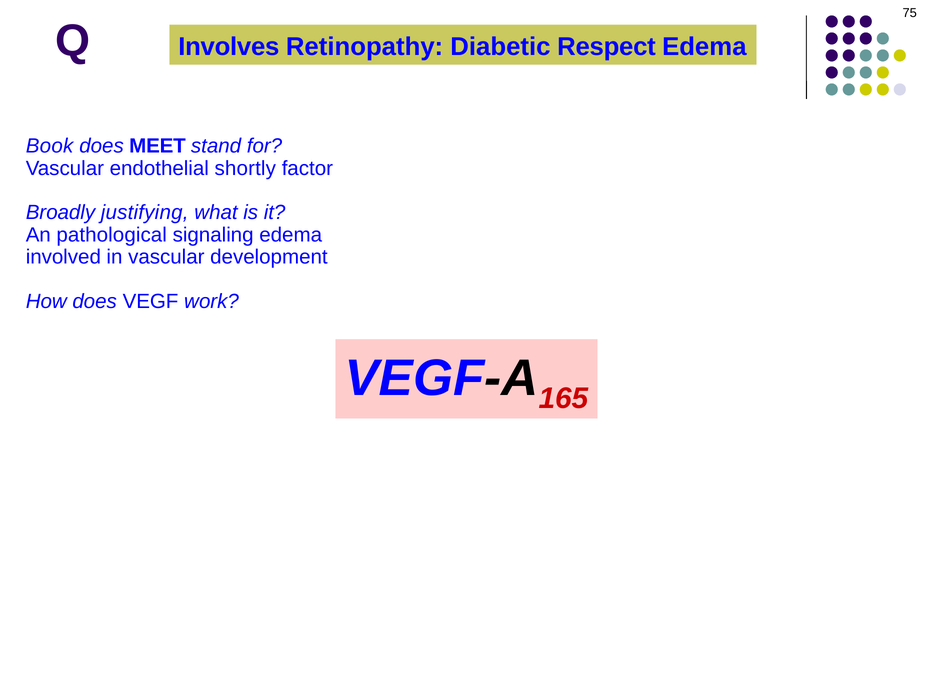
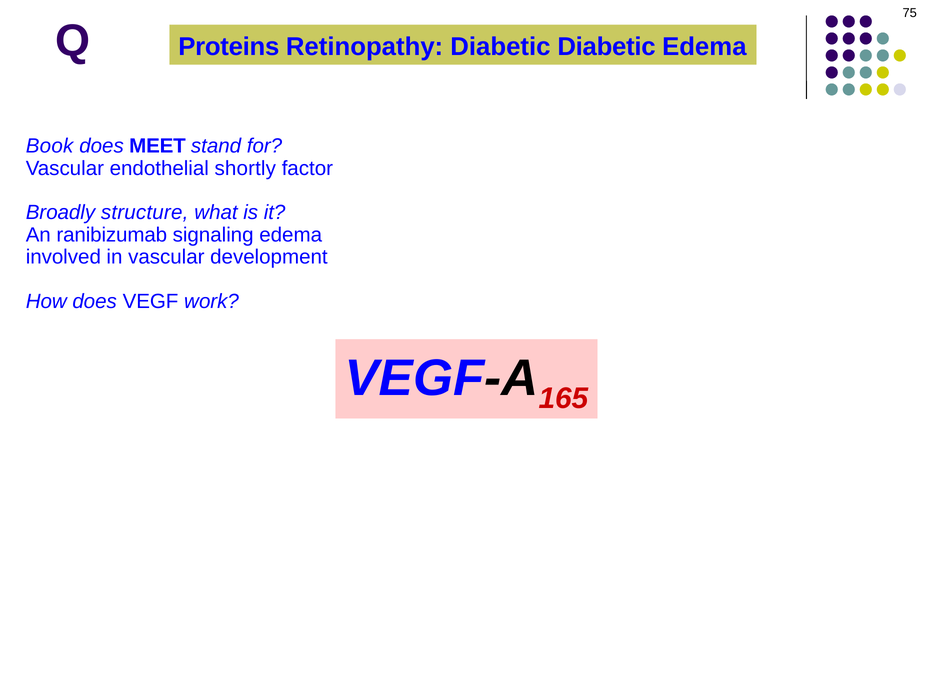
Involves: Involves -> Proteins
Diabetic Respect: Respect -> Diabetic
justifying: justifying -> structure
pathological: pathological -> ranibizumab
